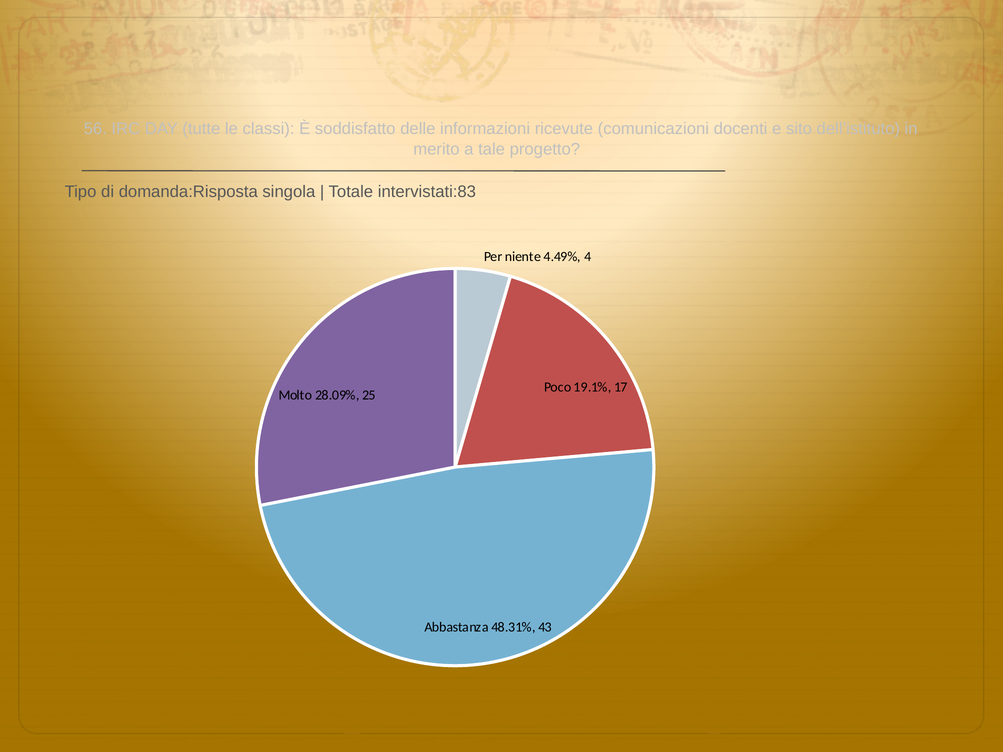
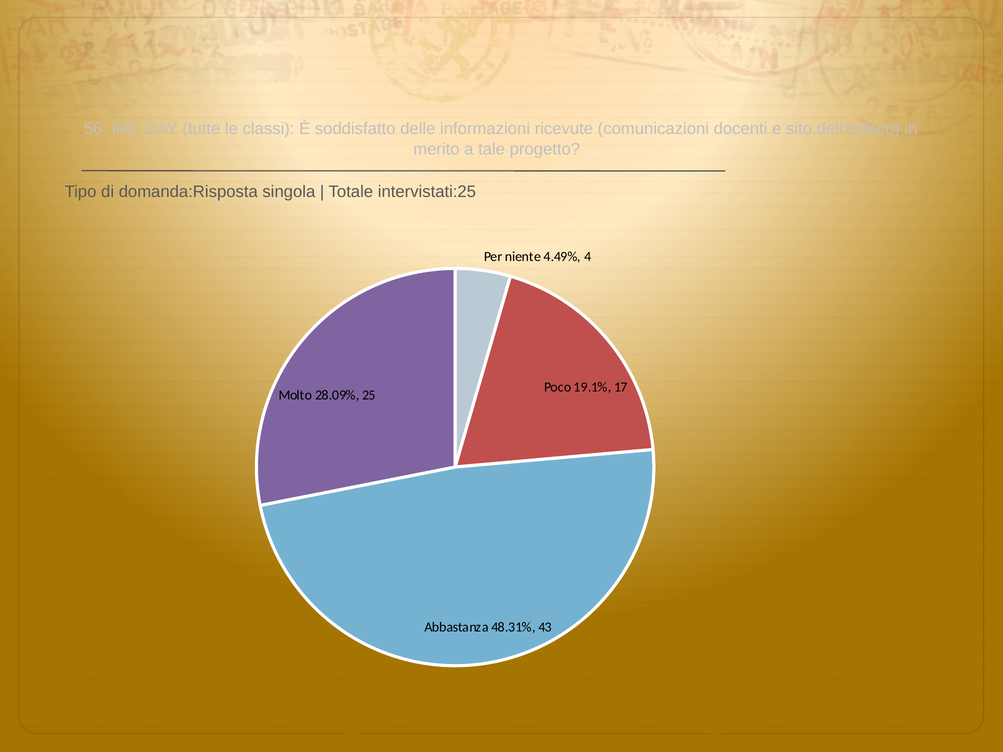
intervistati:83: intervistati:83 -> intervistati:25
